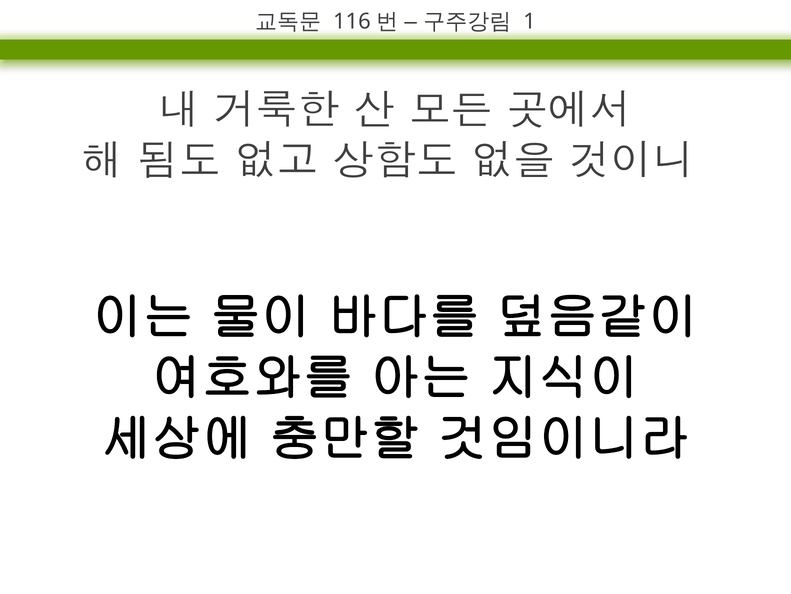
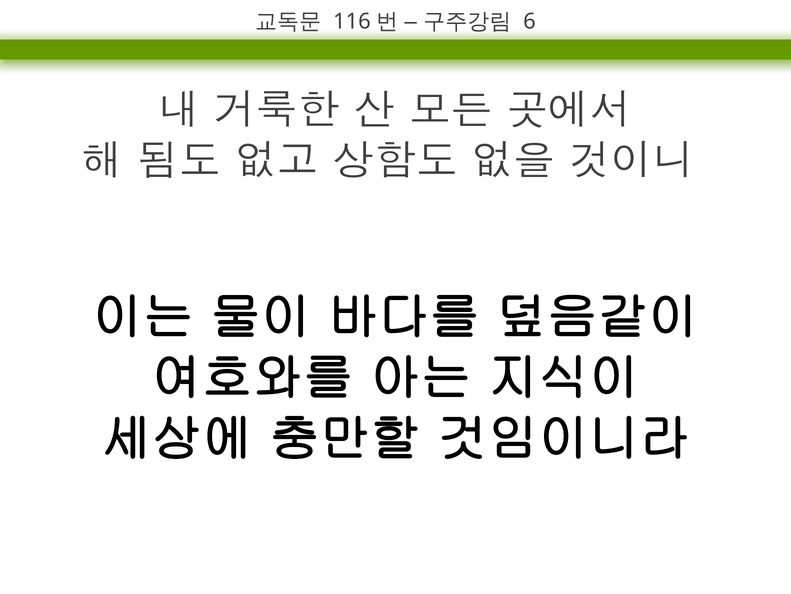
1: 1 -> 6
